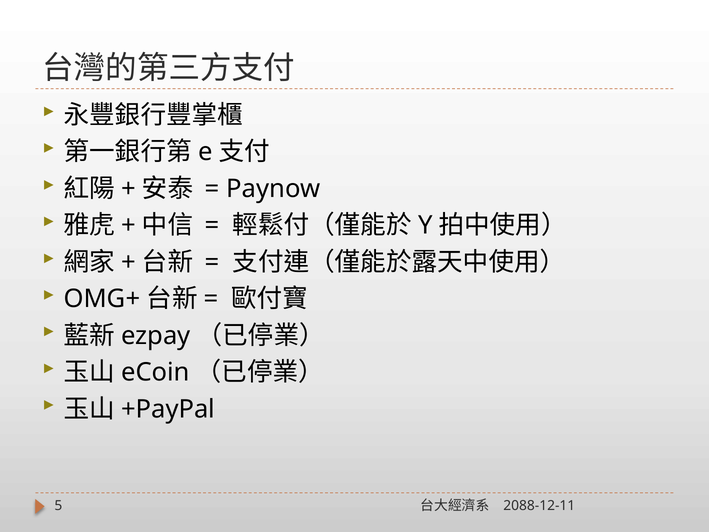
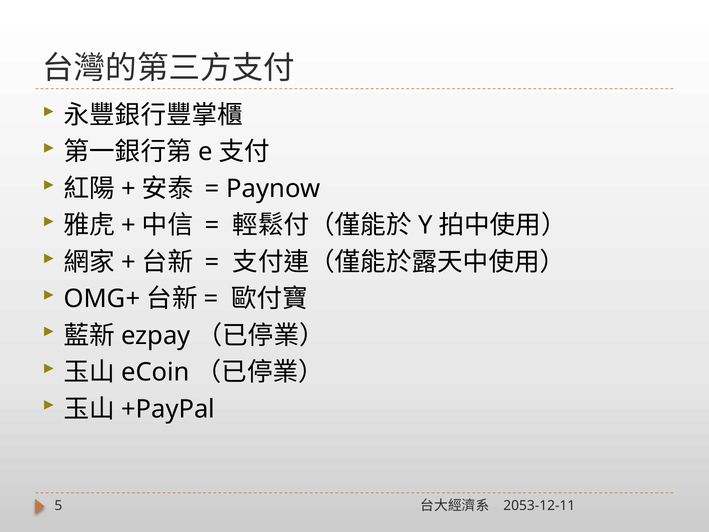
2088-12-11: 2088-12-11 -> 2053-12-11
